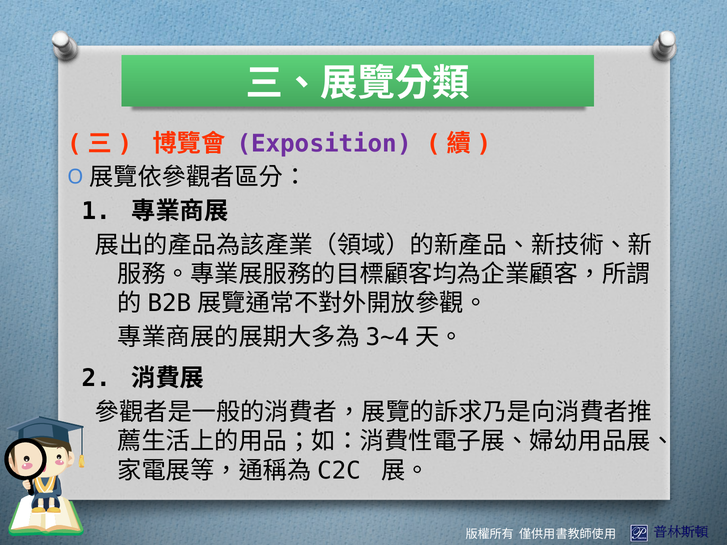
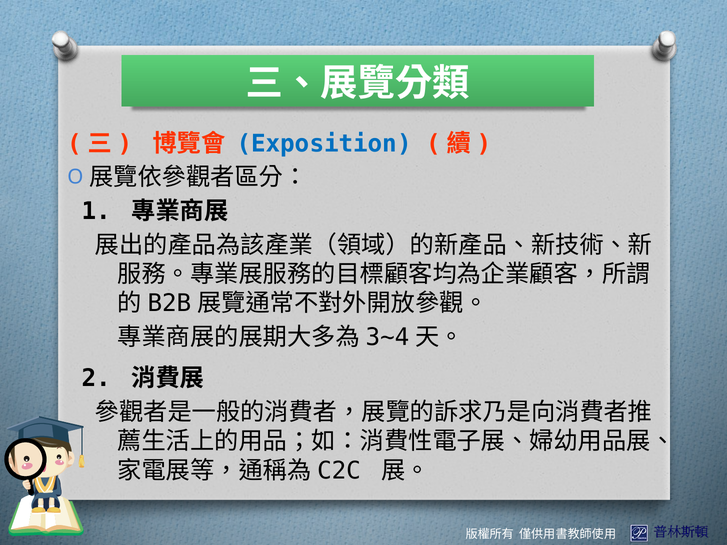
Exposition colour: purple -> blue
